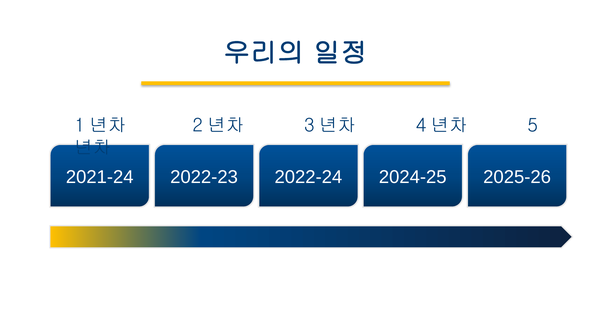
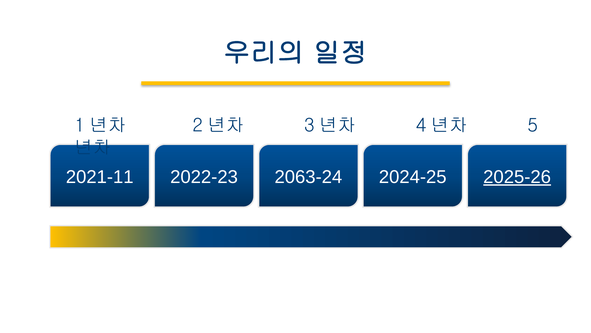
2021-24: 2021-24 -> 2021-11
2022-24: 2022-24 -> 2063-24
2025-26 underline: none -> present
